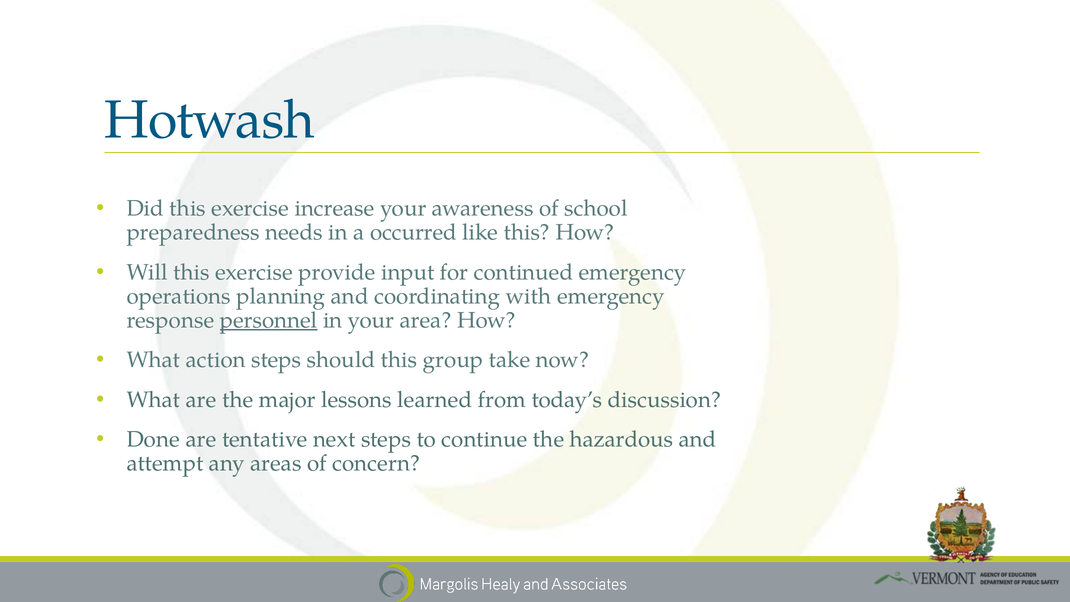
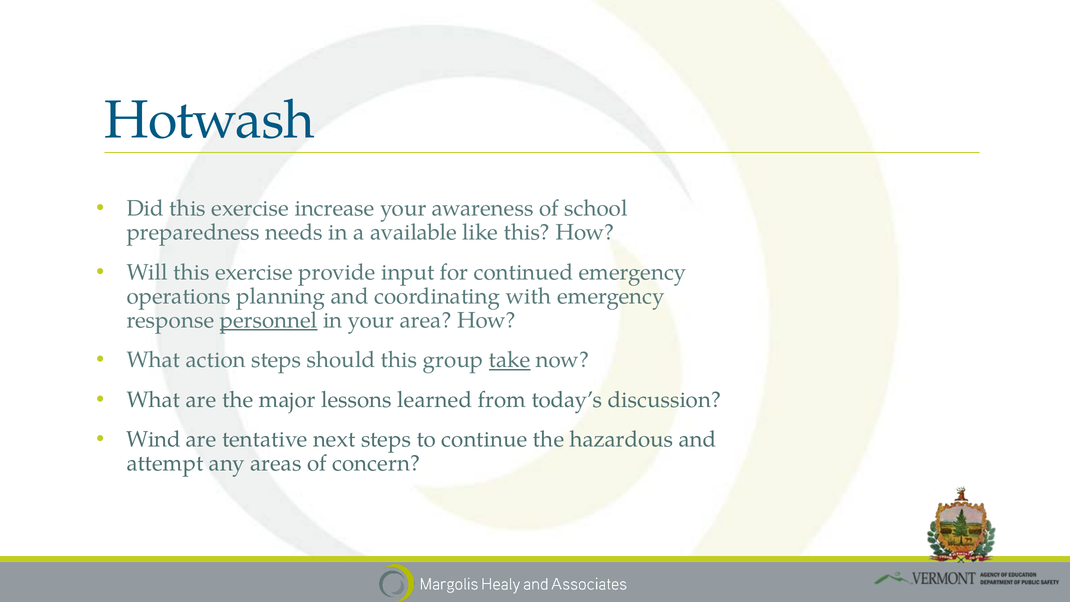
occurred: occurred -> available
take underline: none -> present
Done: Done -> Wind
